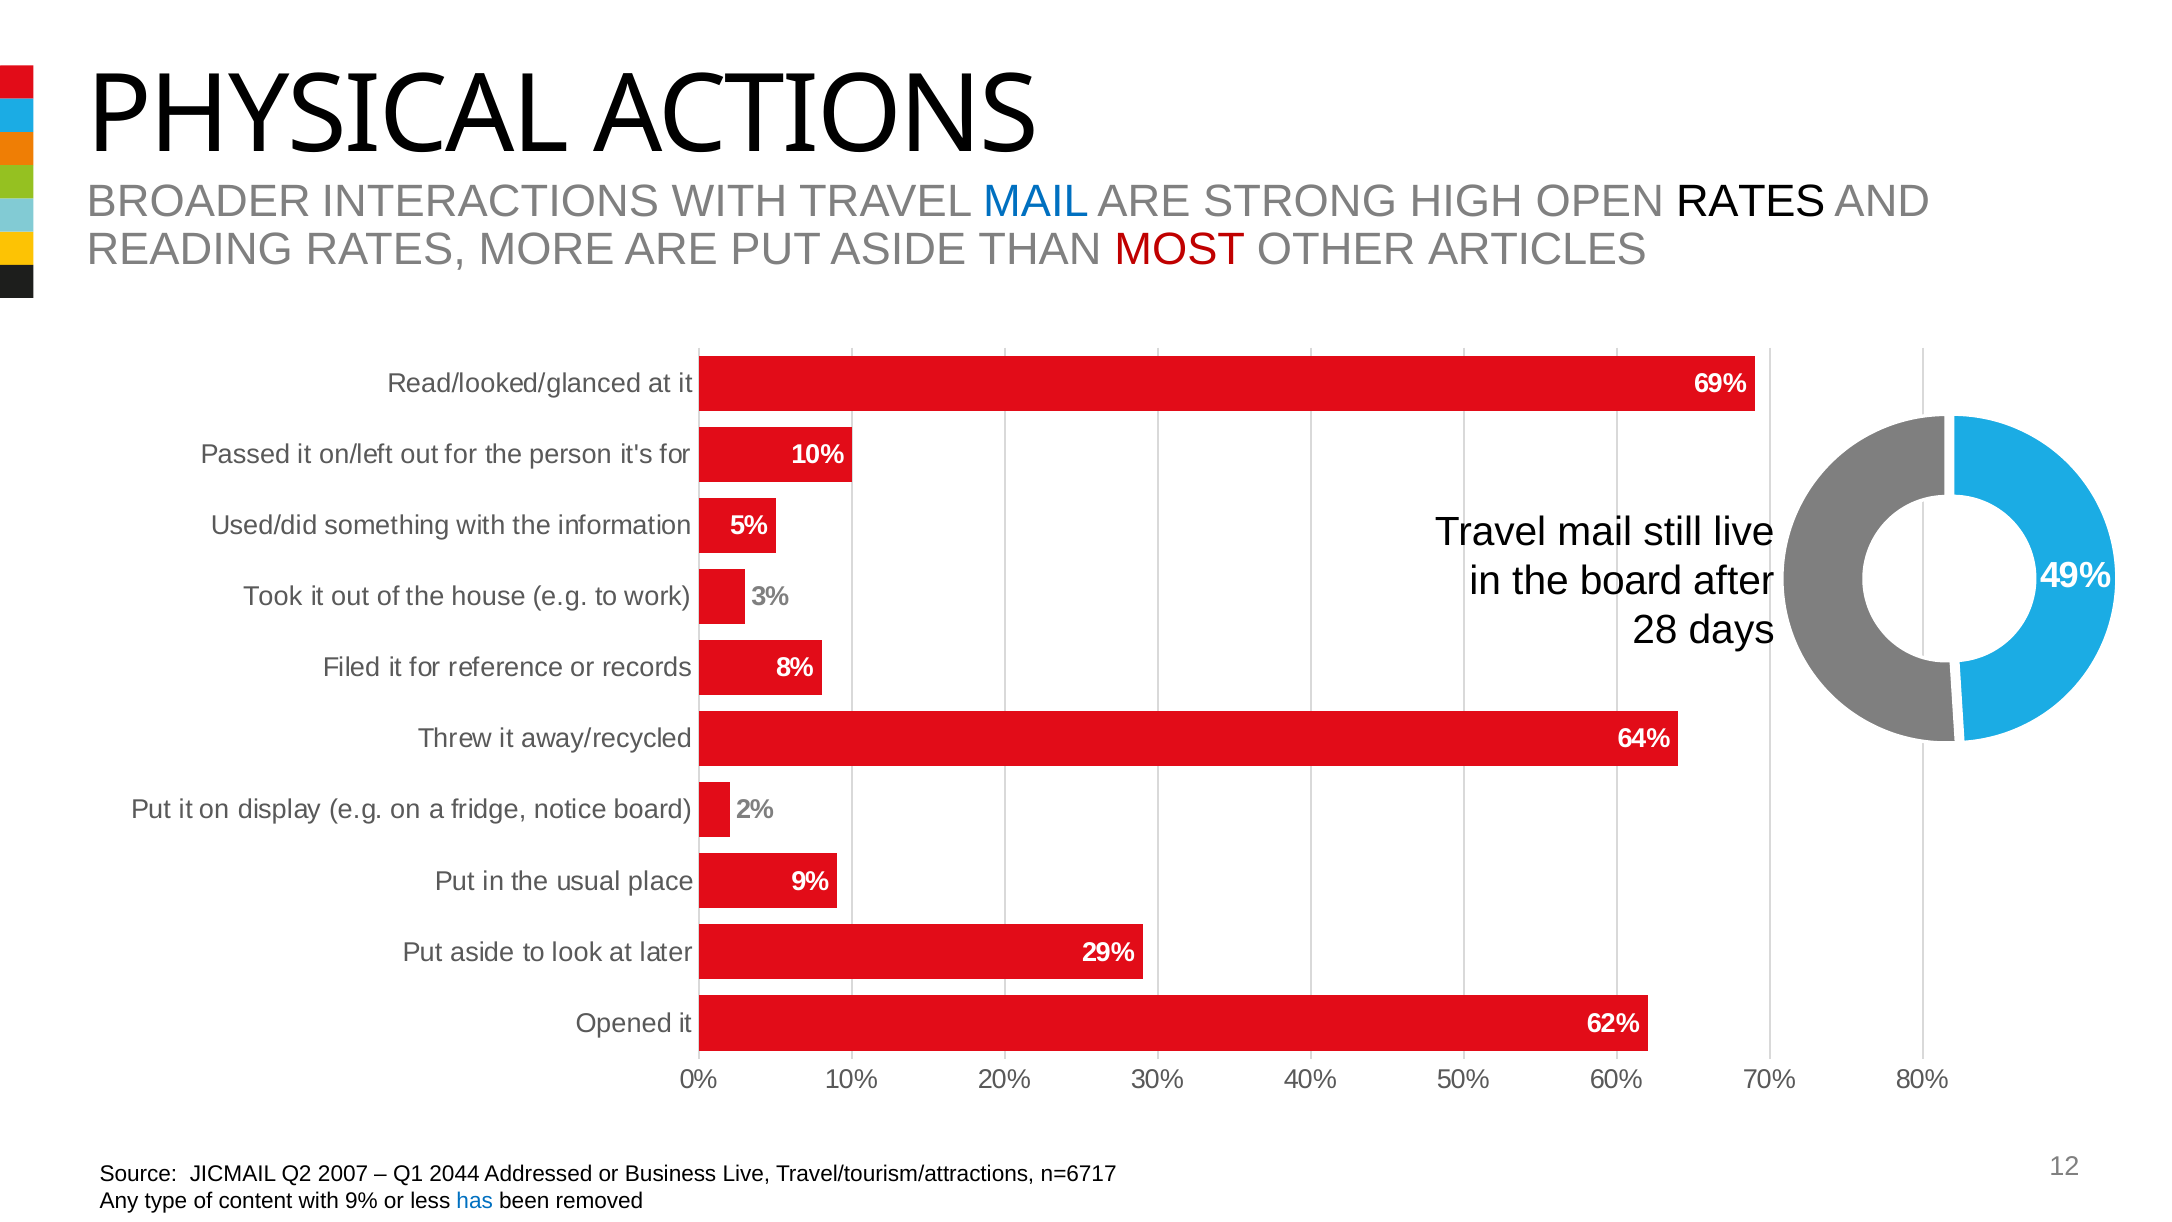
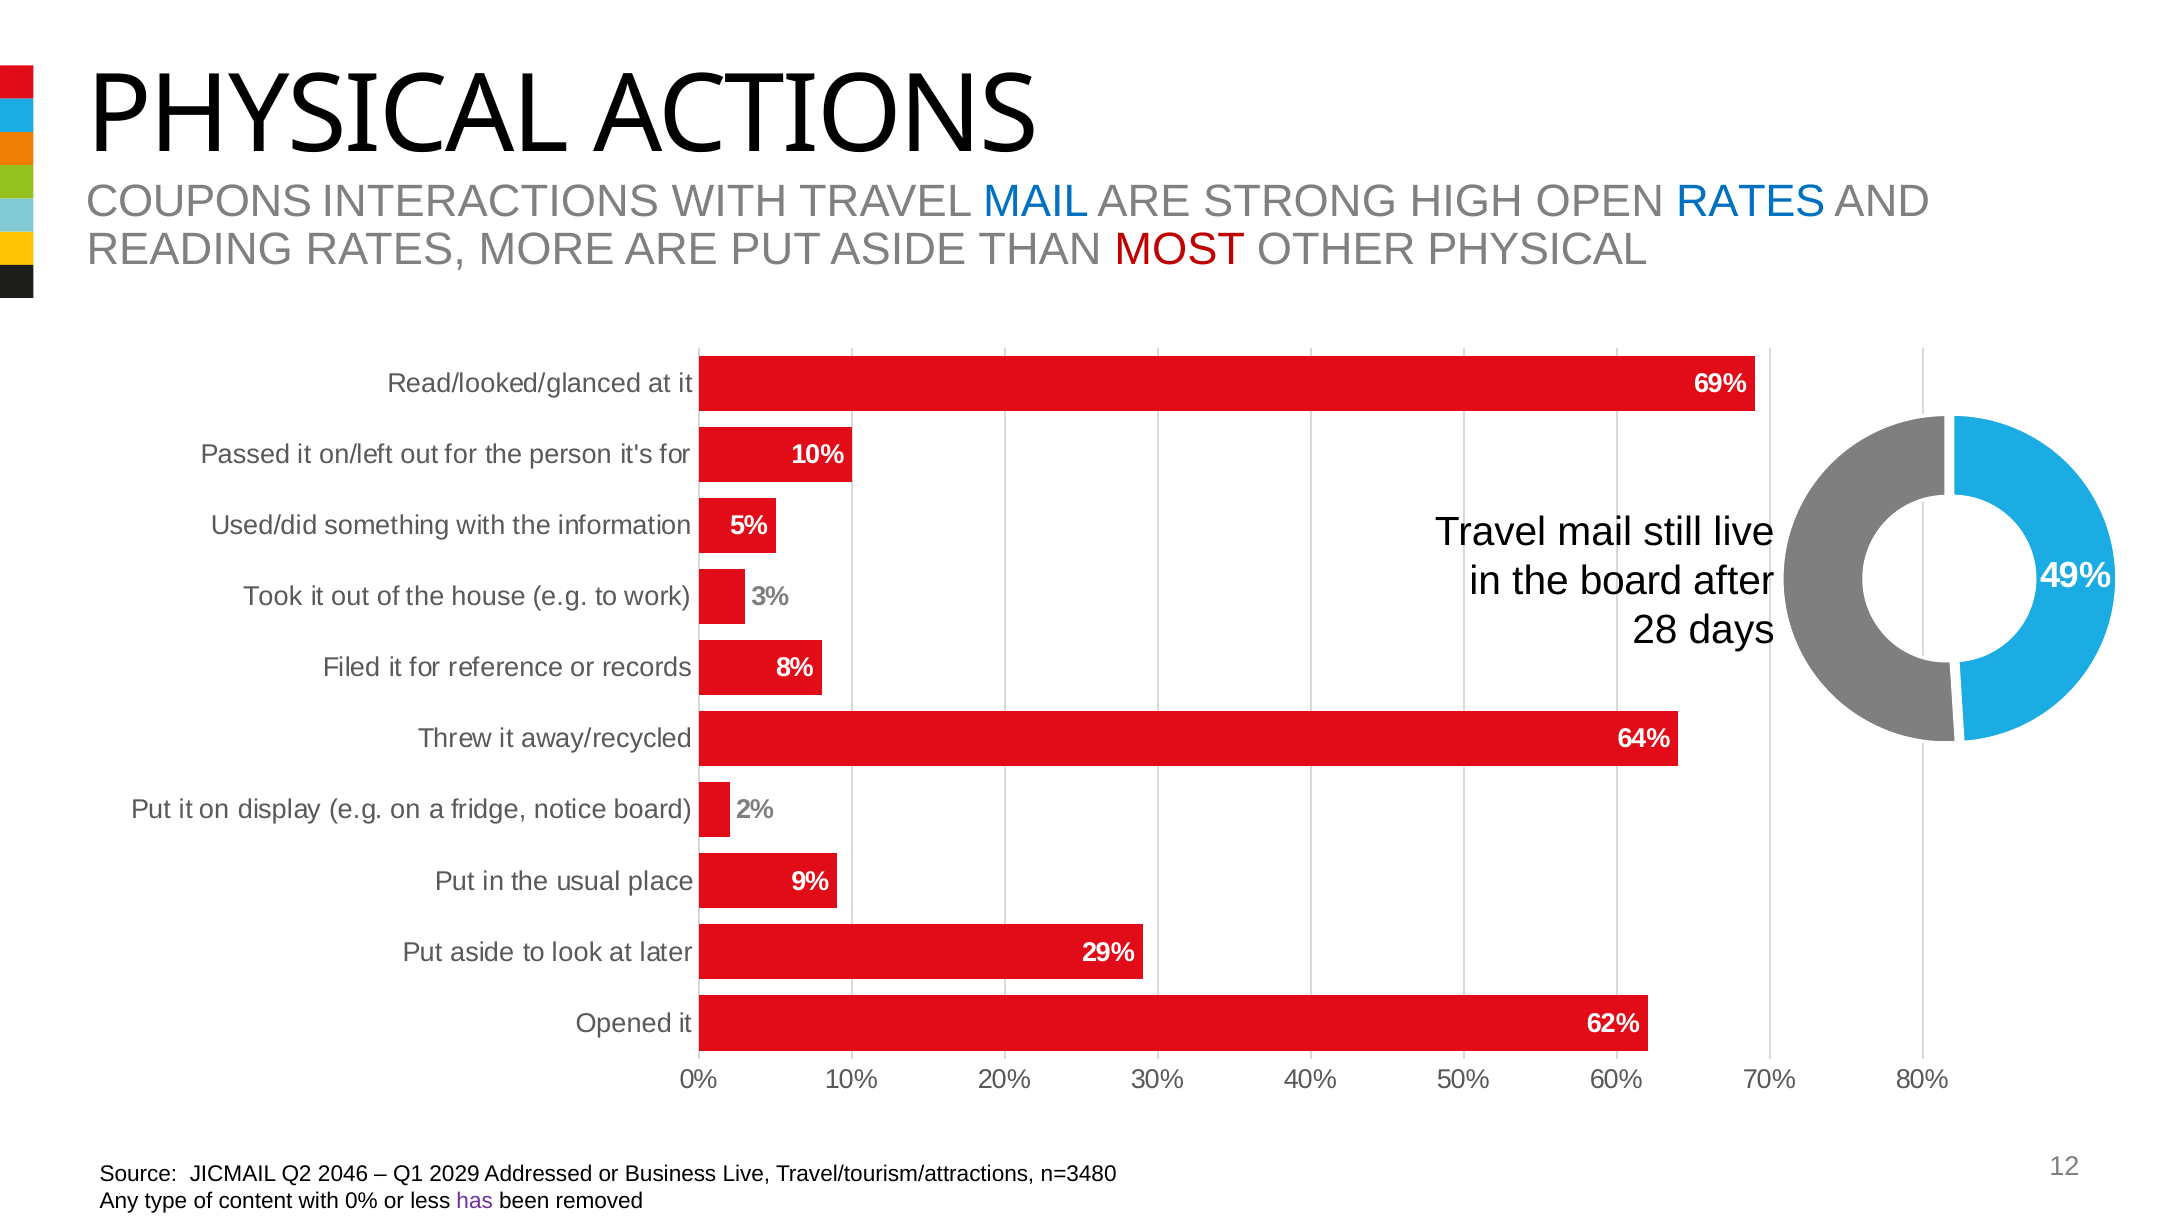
BROADER: BROADER -> COUPONS
RATES at (1751, 201) colour: black -> blue
OTHER ARTICLES: ARTICLES -> PHYSICAL
2007: 2007 -> 2046
2044: 2044 -> 2029
n=6717: n=6717 -> n=3480
with 9%: 9% -> 0%
has colour: blue -> purple
